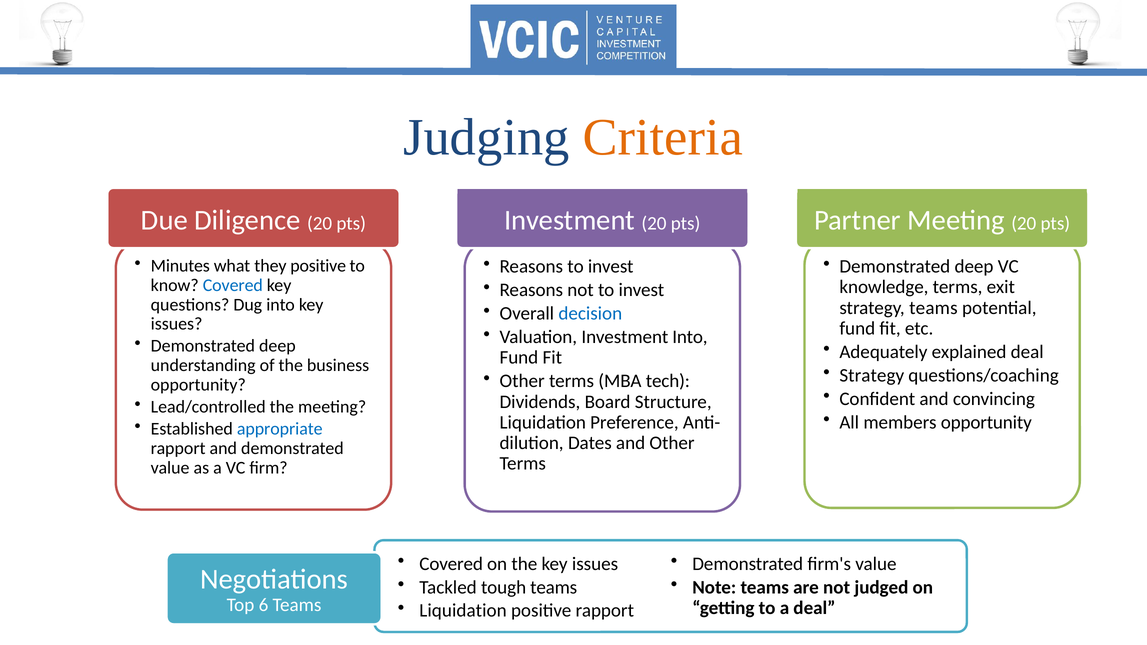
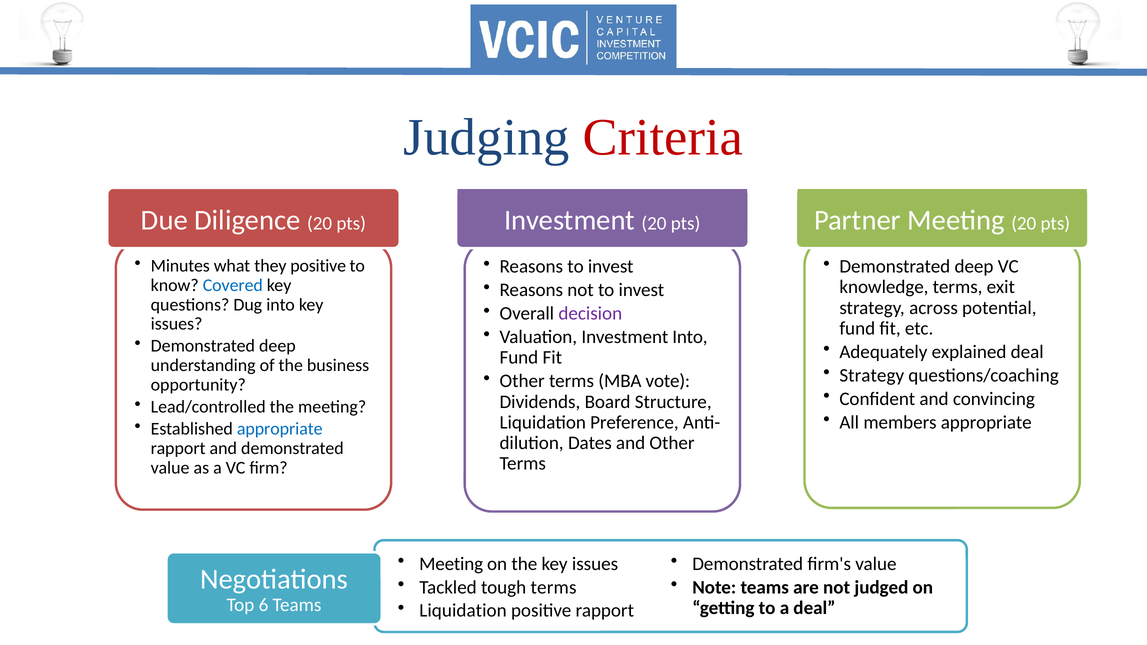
Criteria colour: orange -> red
strategy teams: teams -> across
decision colour: blue -> purple
tech: tech -> vote
members opportunity: opportunity -> appropriate
Covered at (451, 564): Covered -> Meeting
tough teams: teams -> terms
